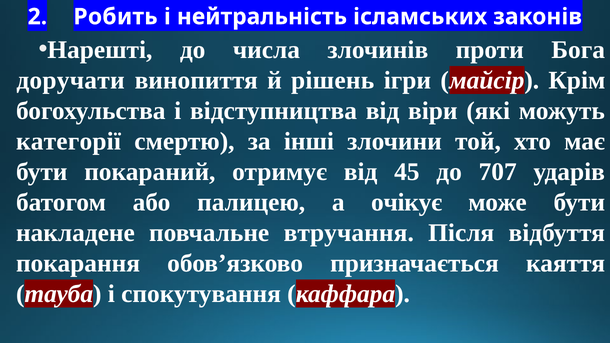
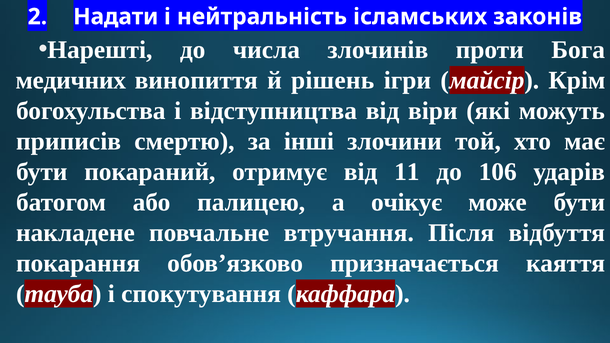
Робить: Робить -> Надати
доручати: доручати -> медичних
категорії: категорії -> приписів
45: 45 -> 11
707: 707 -> 106
